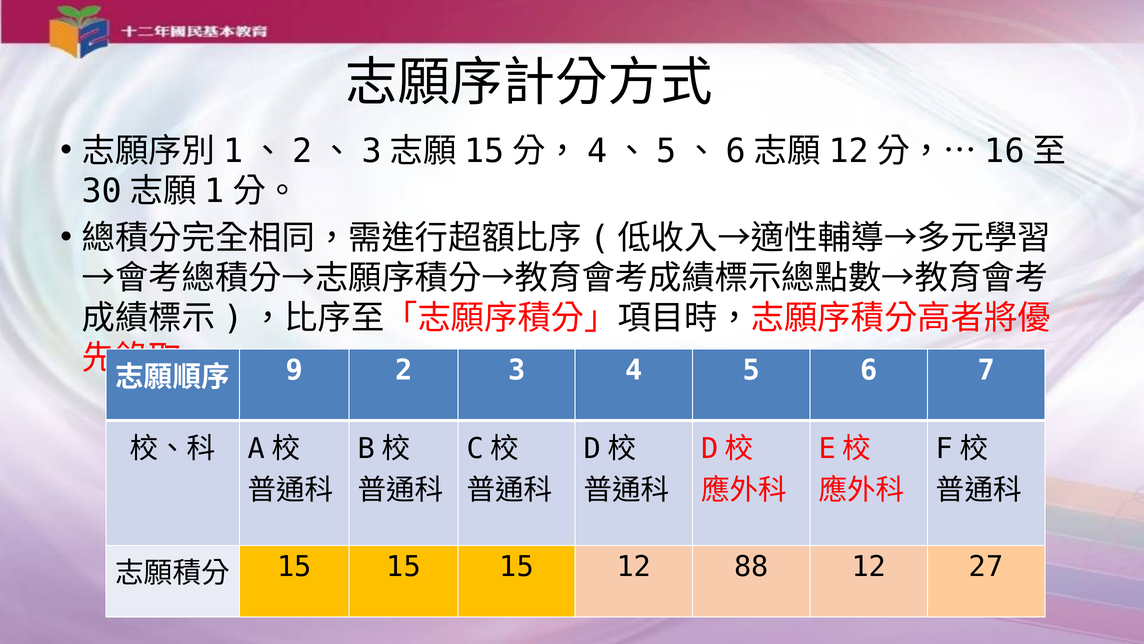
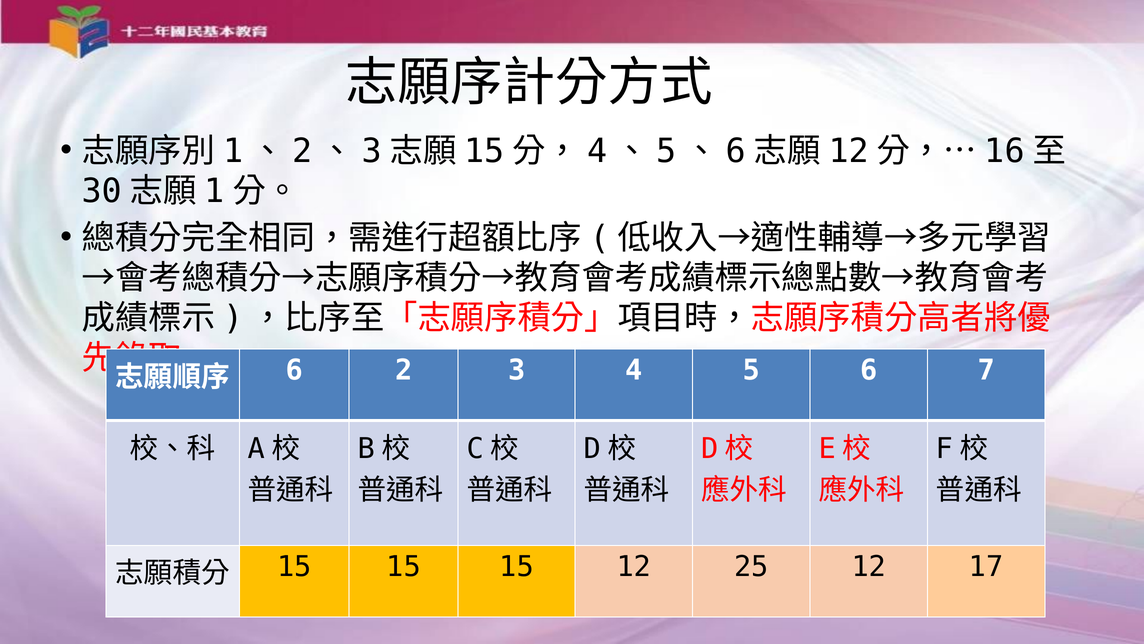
9 at (294, 370): 9 -> 6
88: 88 -> 25
27: 27 -> 17
